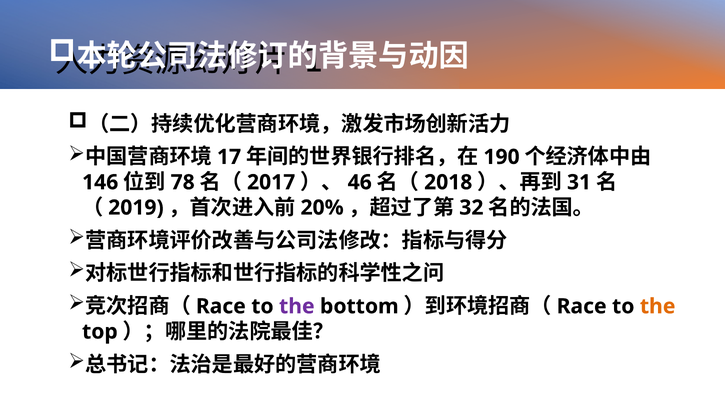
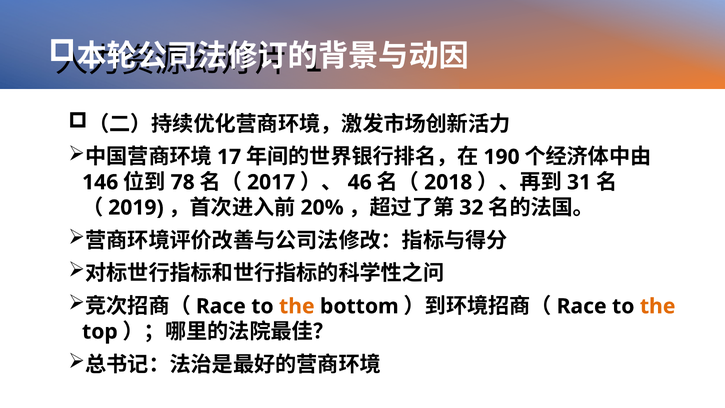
the at (297, 306) colour: purple -> orange
